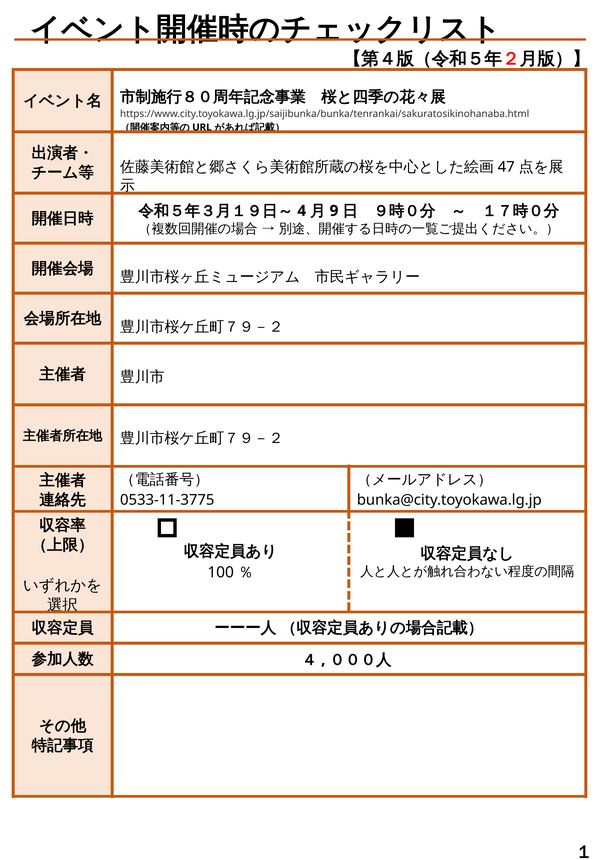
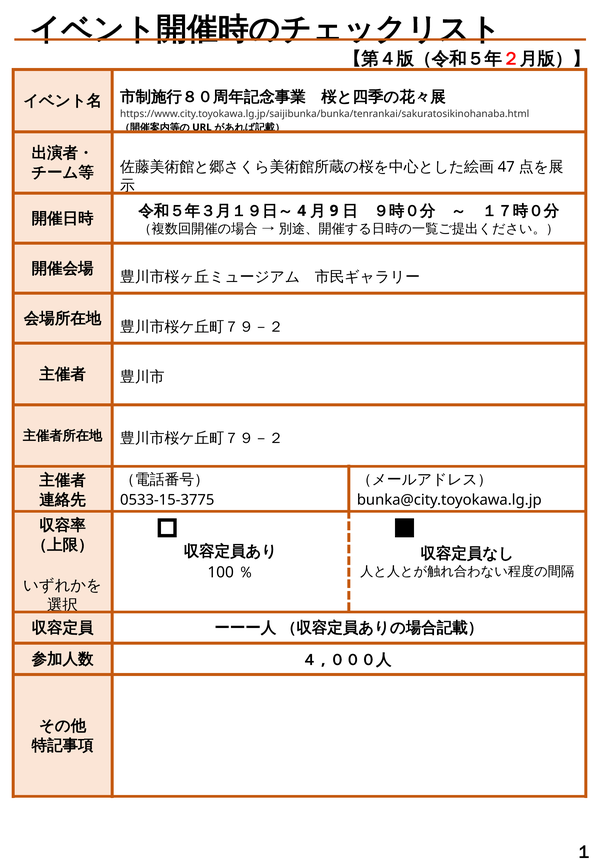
0533-11-3775: 0533-11-3775 -> 0533-15-3775
